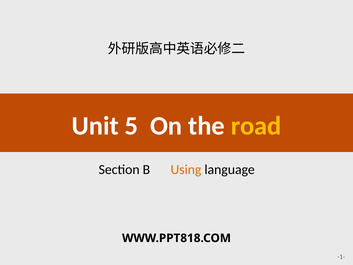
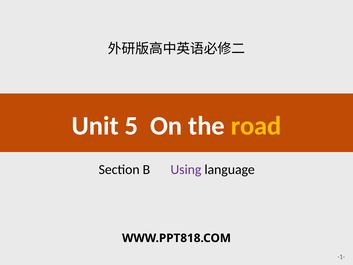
Using colour: orange -> purple
